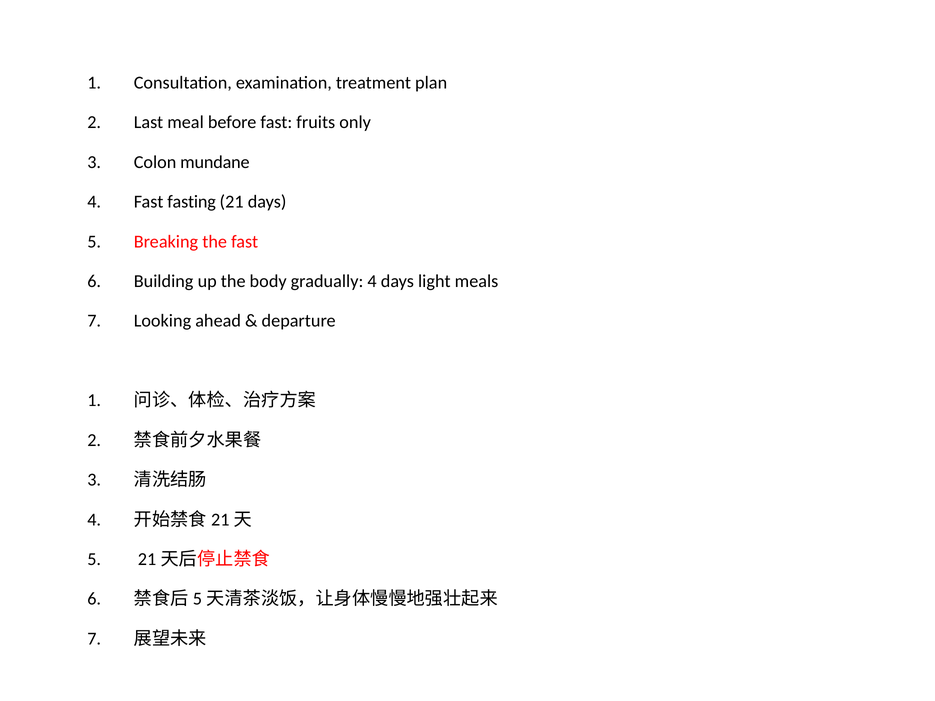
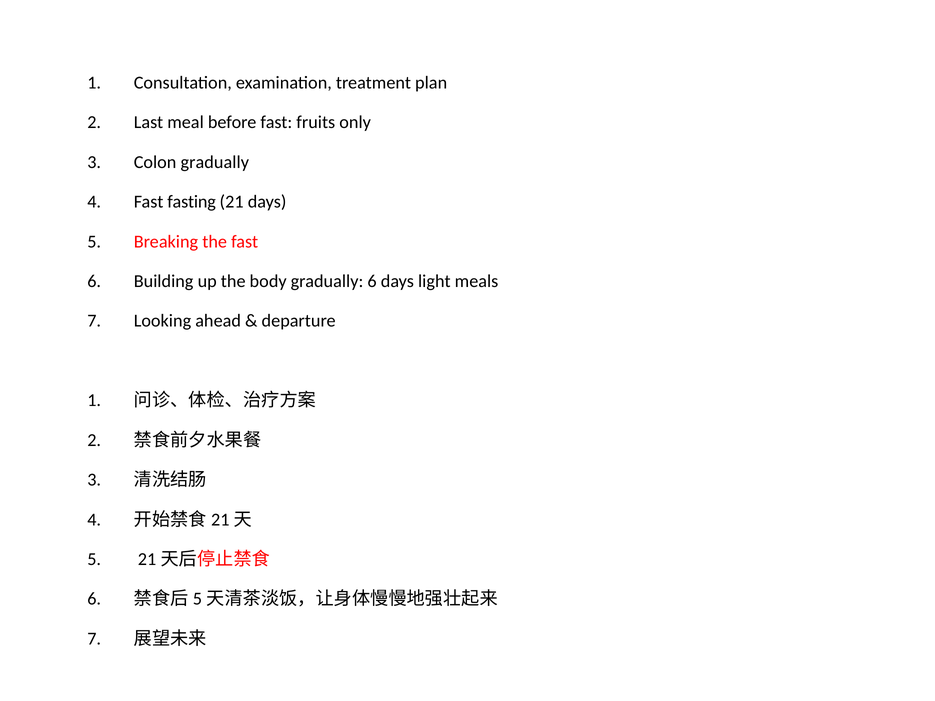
Colon mundane: mundane -> gradually
gradually 4: 4 -> 6
